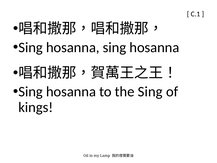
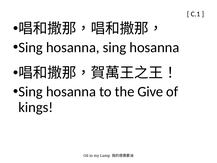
the Sing: Sing -> Give
